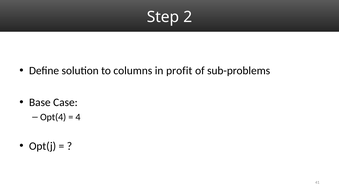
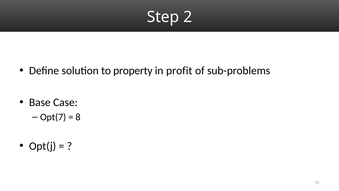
columns: columns -> property
Opt(4: Opt(4 -> Opt(7
4: 4 -> 8
